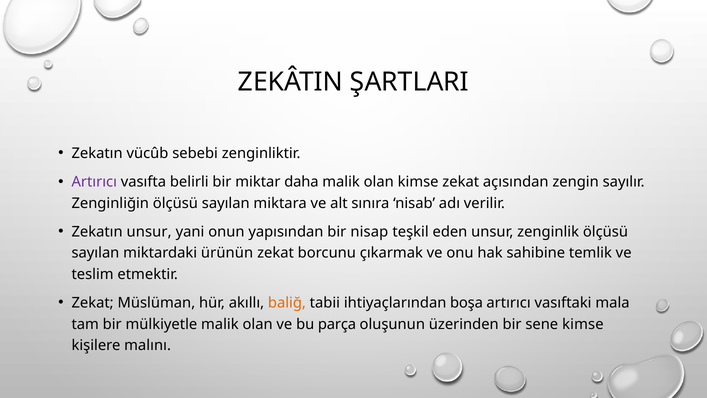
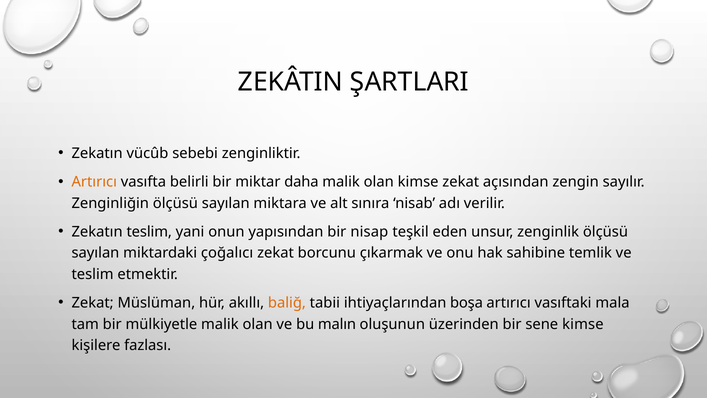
Artırıcı at (94, 182) colour: purple -> orange
Zekatın unsur: unsur -> teslim
ürünün: ürünün -> çoğalıcı
parça: parça -> malın
malını: malını -> fazlası
